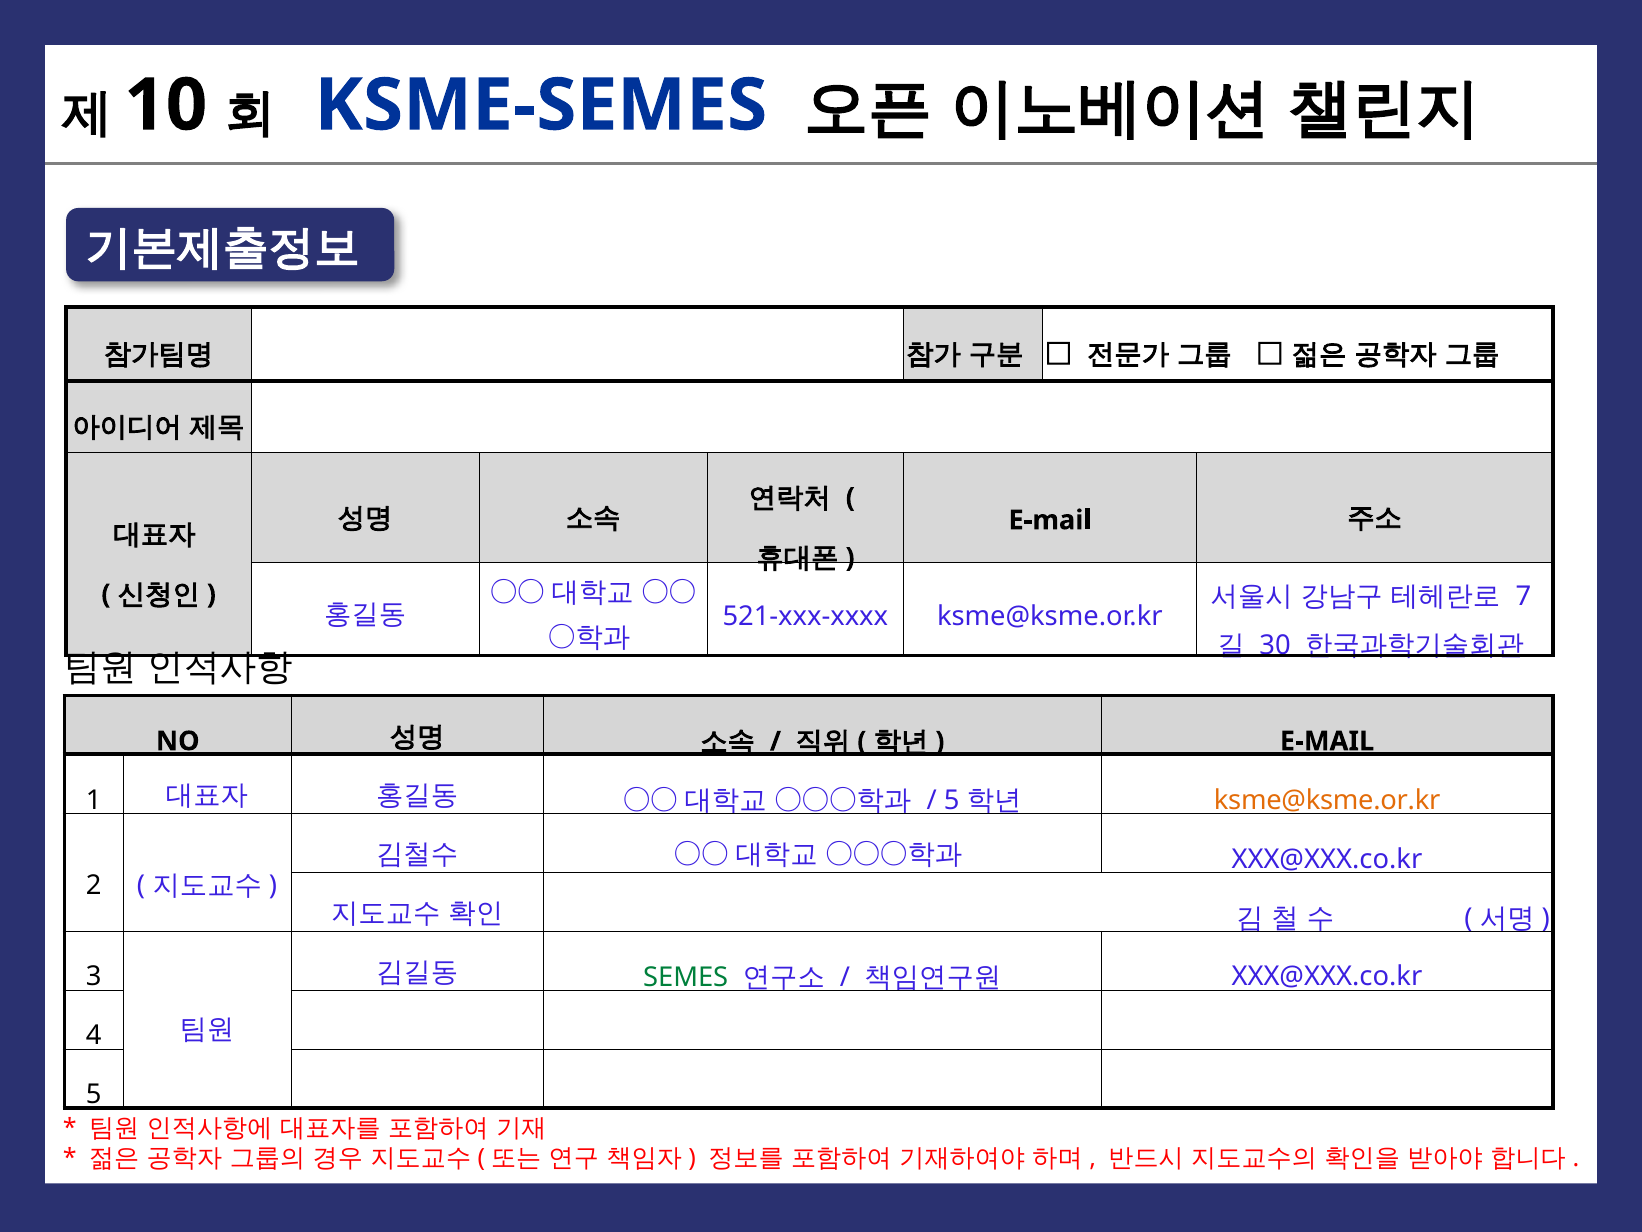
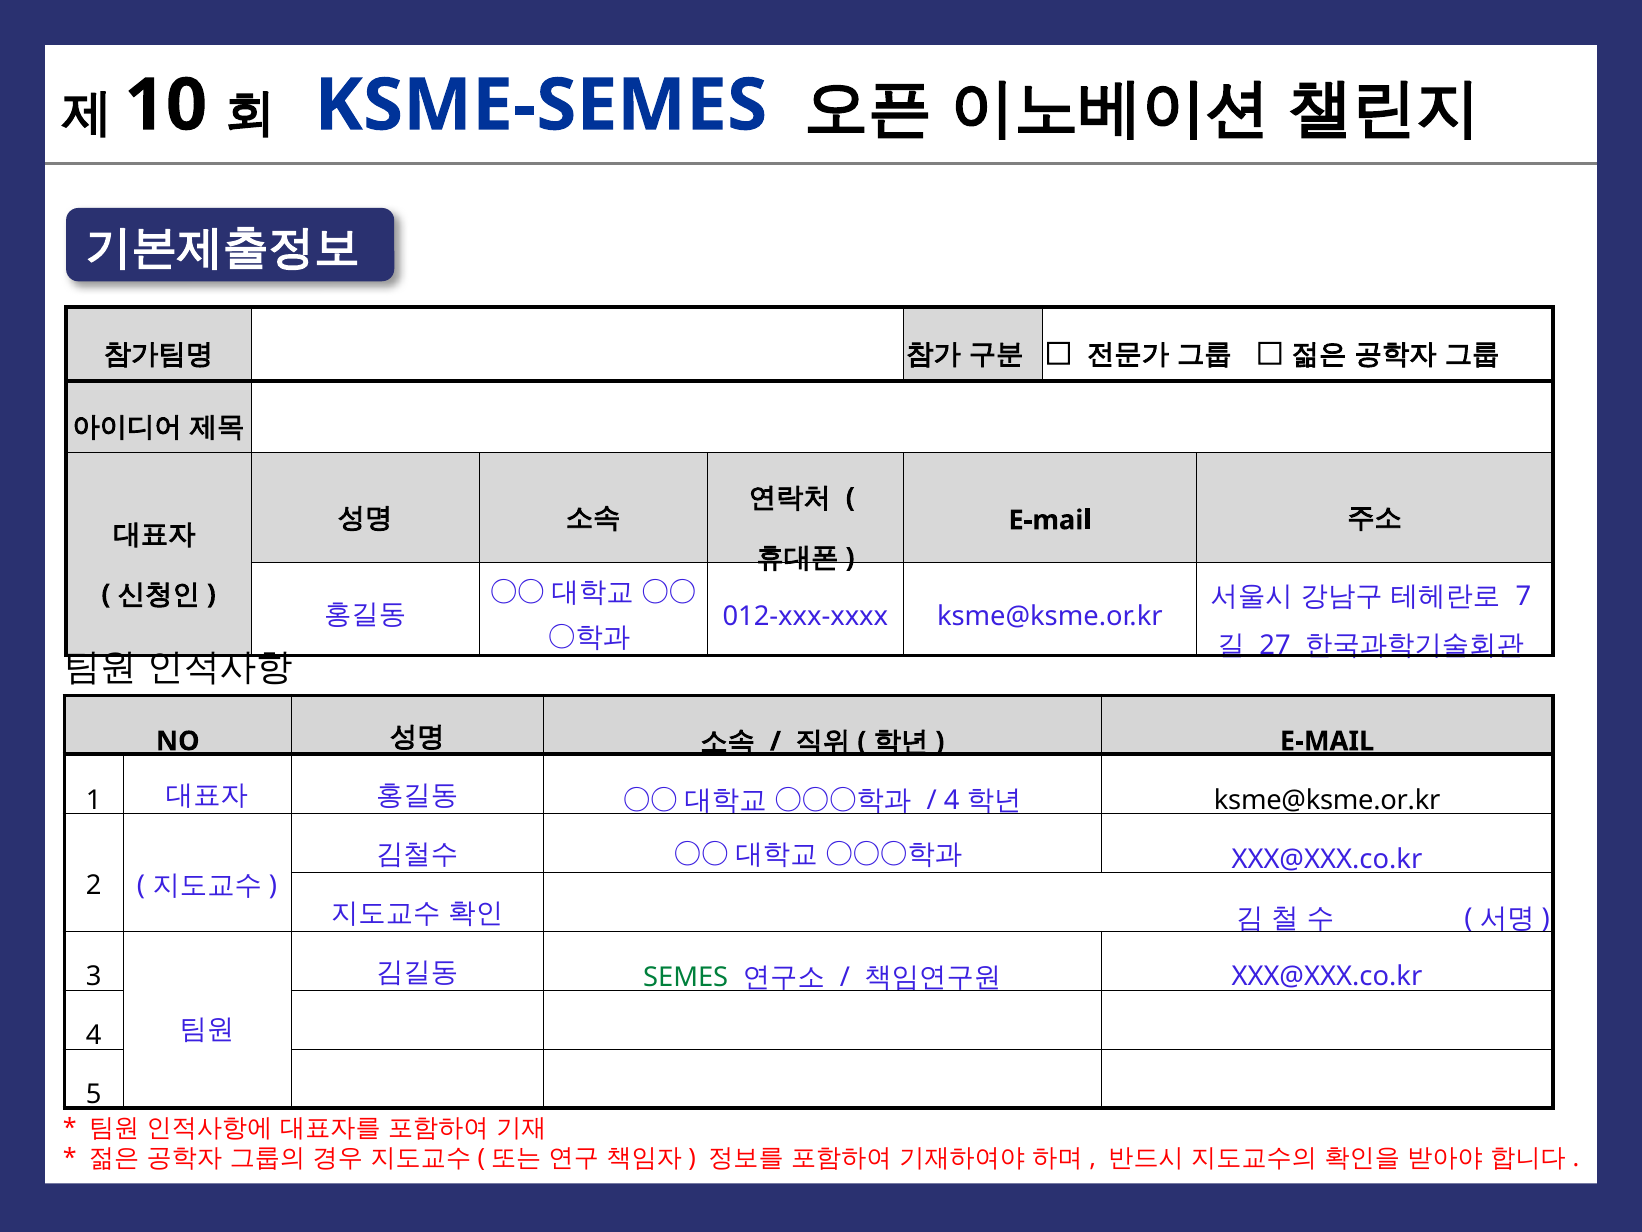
521-xxx-xxxx: 521-xxx-xxxx -> 012-xxx-xxxx
30: 30 -> 27
5 at (952, 800): 5 -> 4
ksme@ksme.or.kr at (1327, 800) colour: orange -> black
